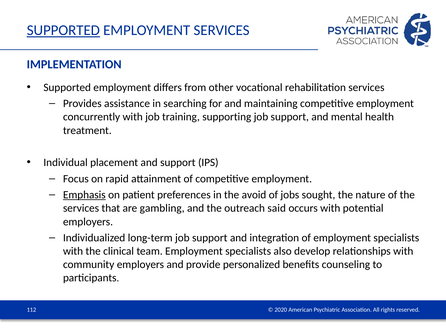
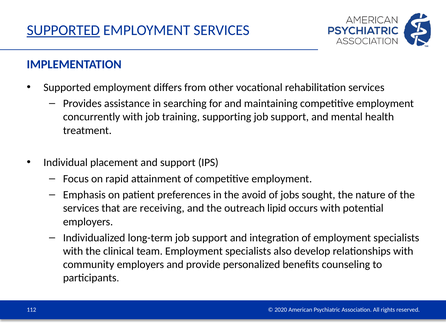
Emphasis underline: present -> none
gambling: gambling -> receiving
said: said -> lipid
